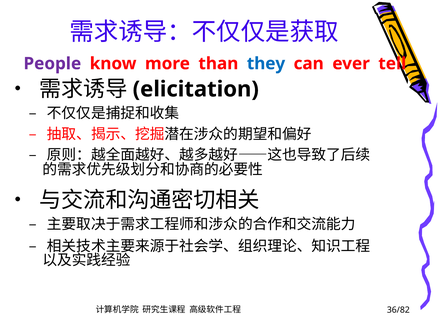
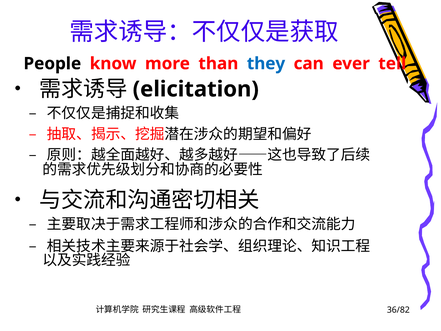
People colour: purple -> black
